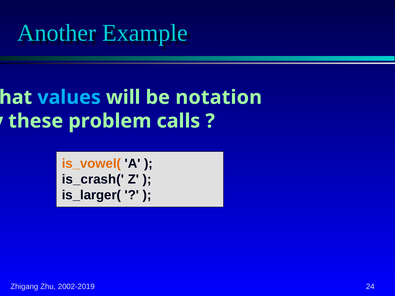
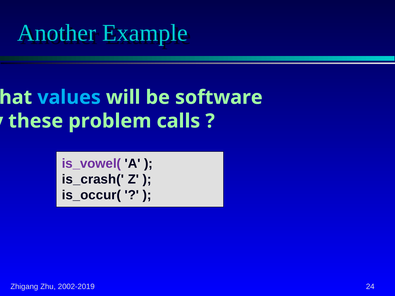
notation: notation -> software
is_vowel( colour: orange -> purple
is_larger(: is_larger( -> is_occur(
